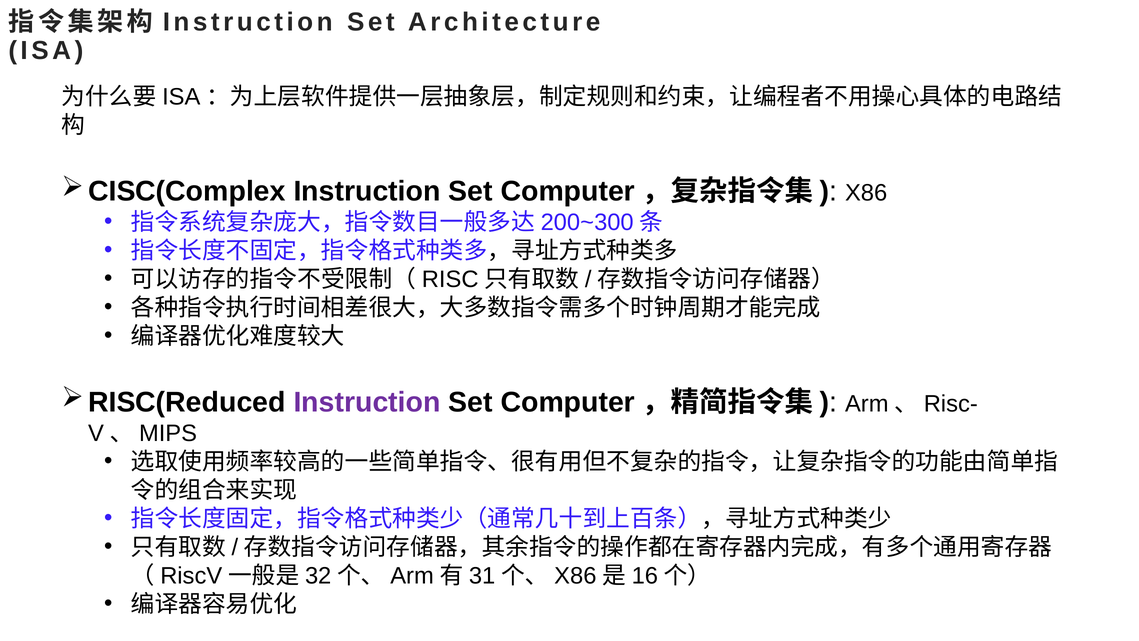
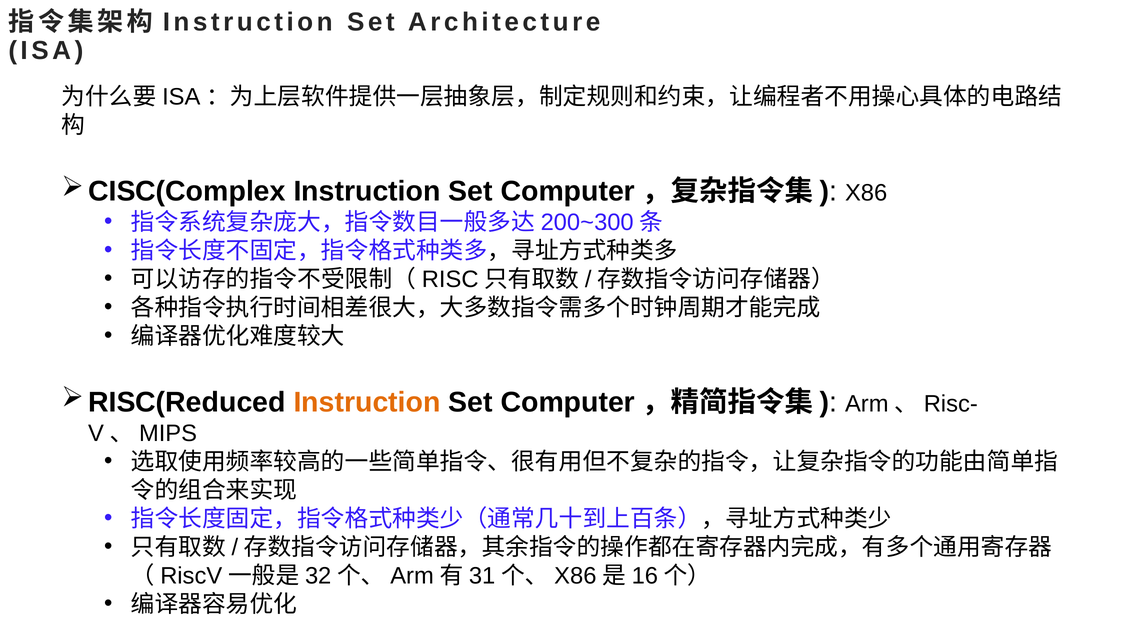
Instruction at (367, 402) colour: purple -> orange
